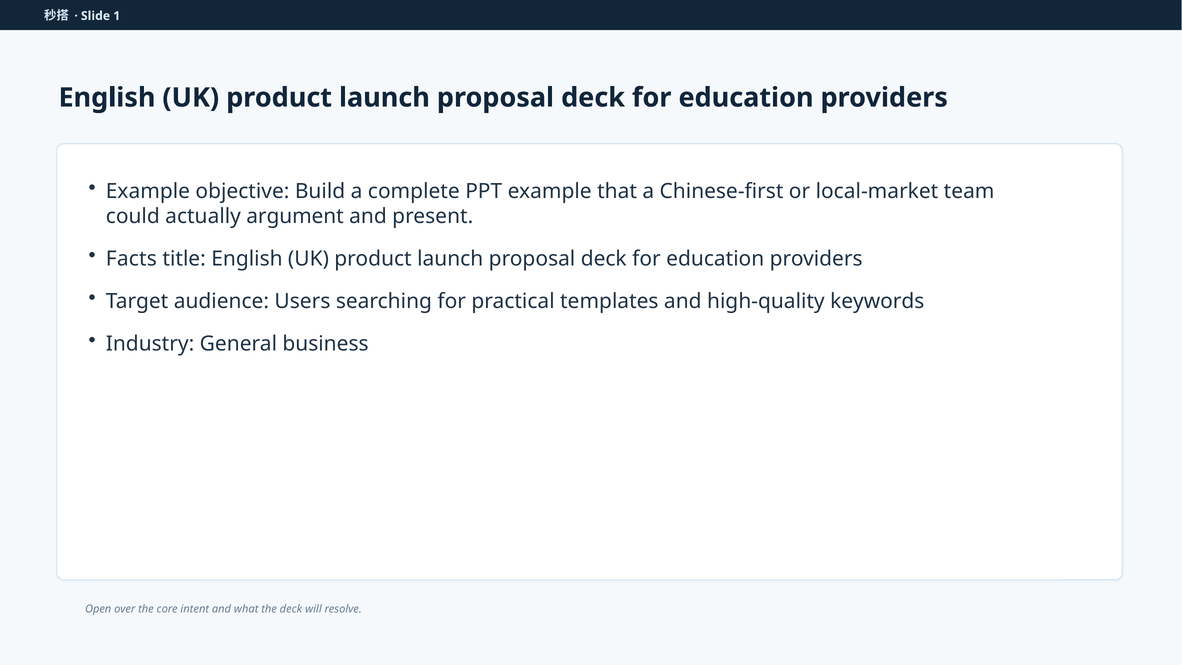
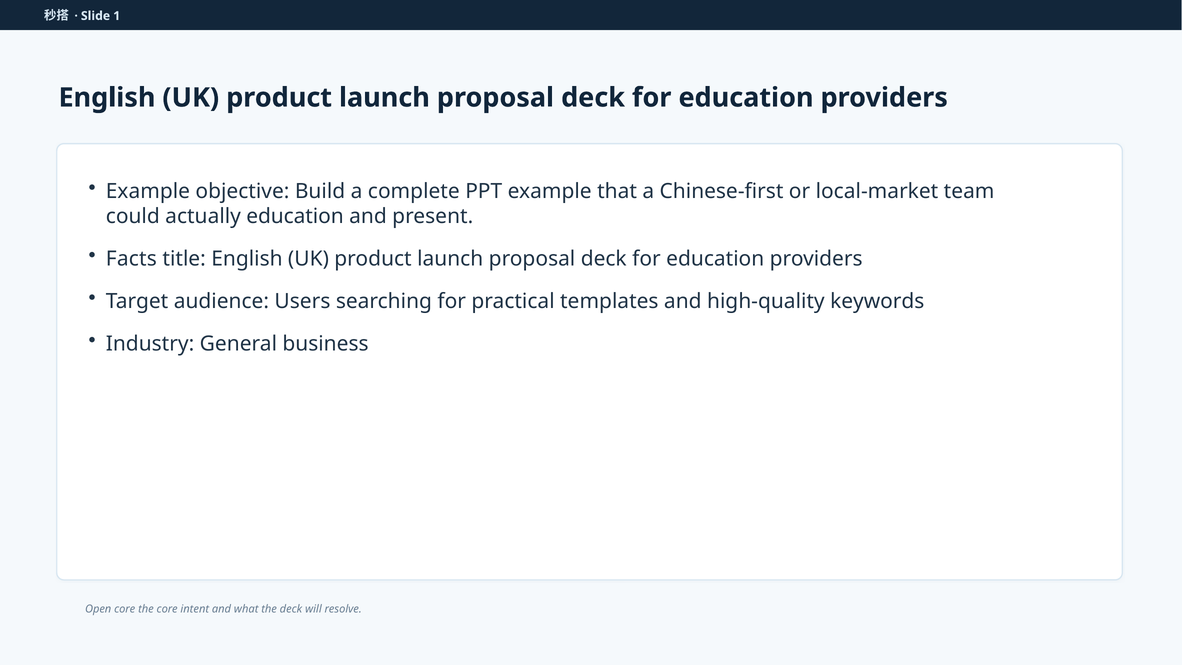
actually argument: argument -> education
Open over: over -> core
